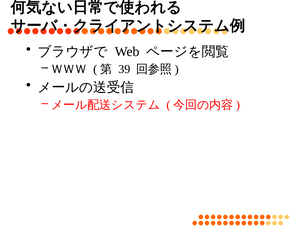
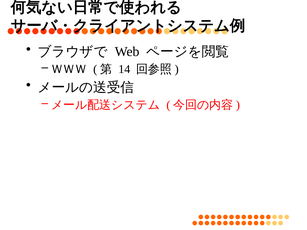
39: 39 -> 14
